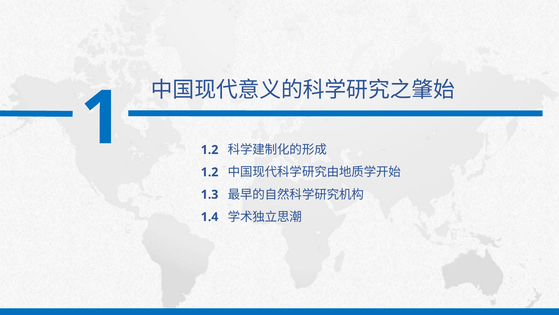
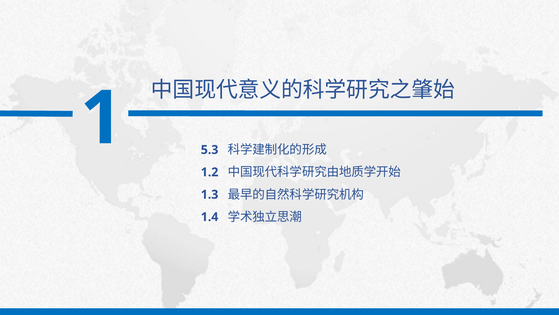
1.2 at (210, 150): 1.2 -> 5.3
